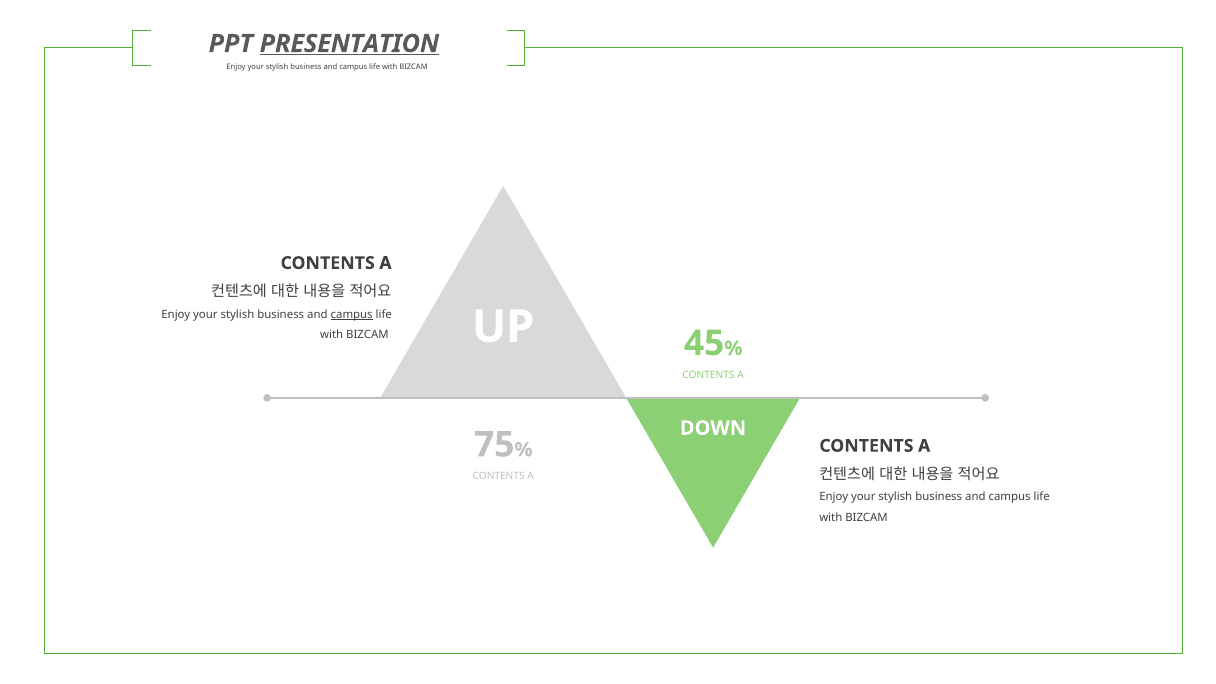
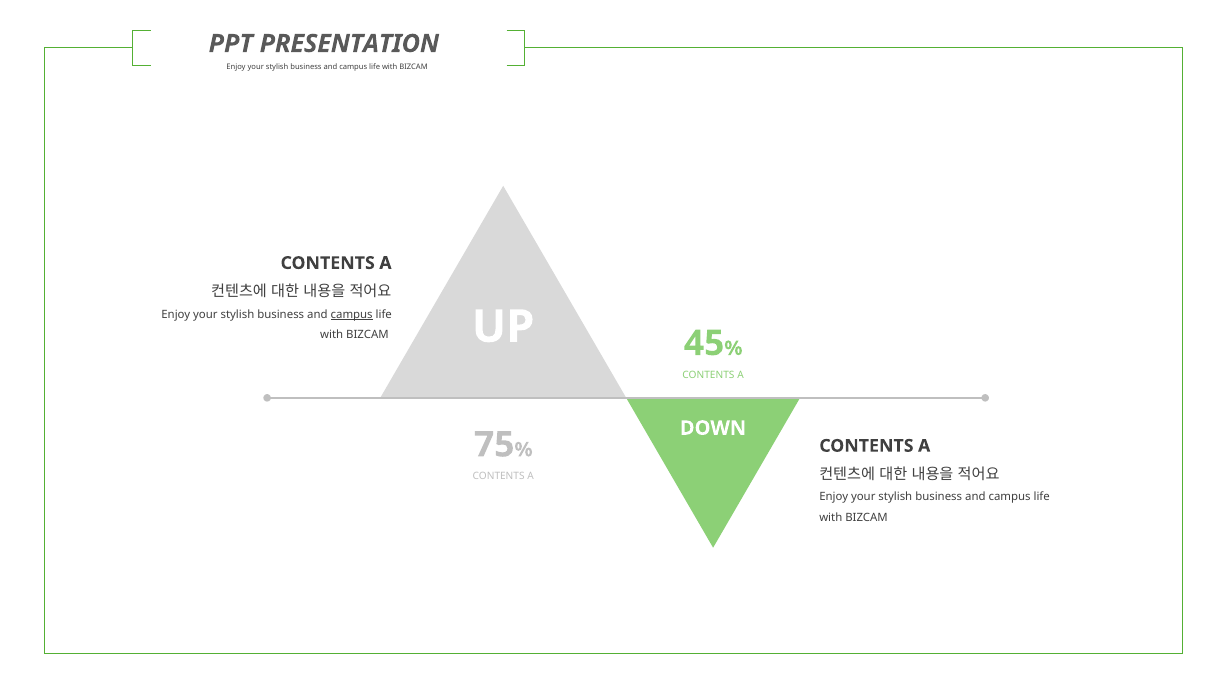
PRESENTATION underline: present -> none
